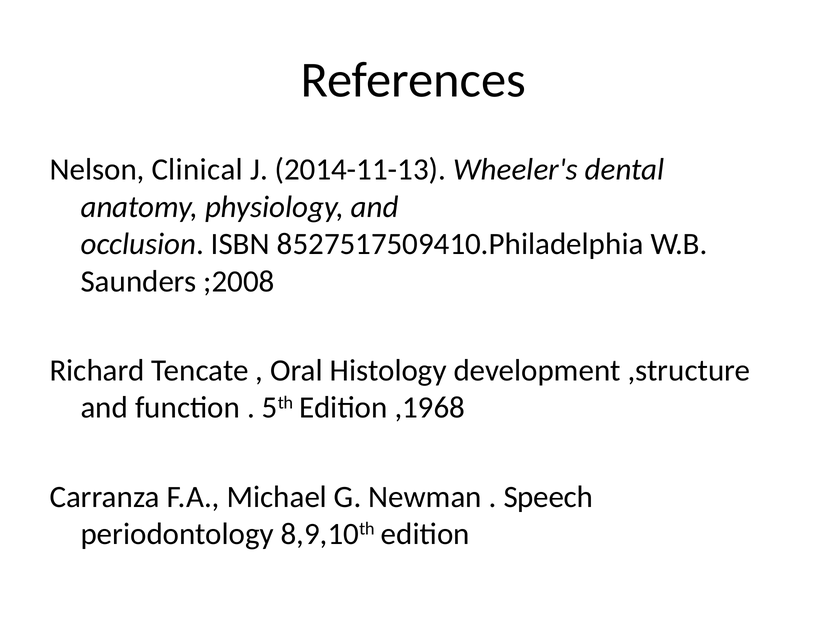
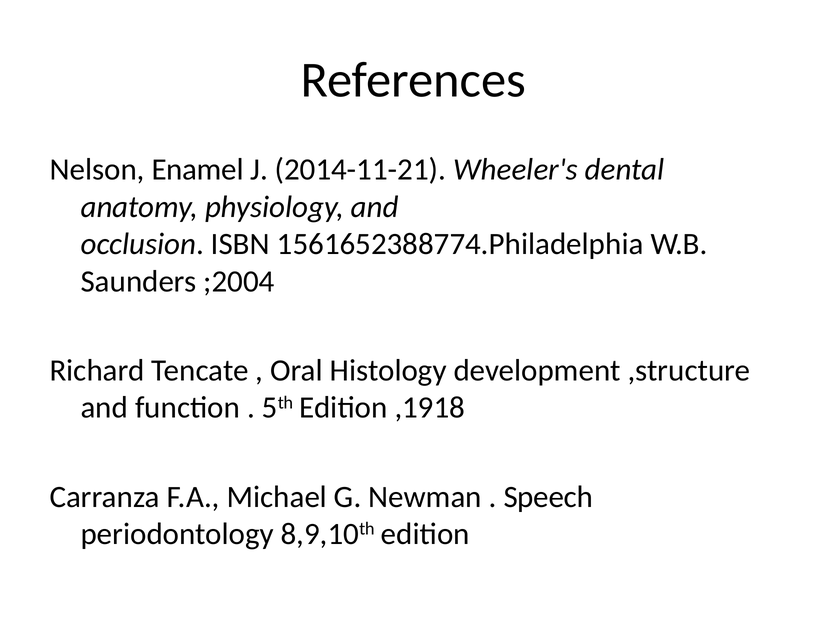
Clinical: Clinical -> Enamel
2014-11-13: 2014-11-13 -> 2014-11-21
8527517509410.Philadelphia: 8527517509410.Philadelphia -> 1561652388774.Philadelphia
;2008: ;2008 -> ;2004
,1968: ,1968 -> ,1918
